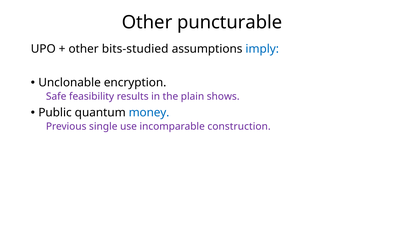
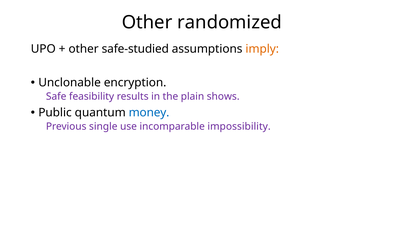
puncturable: puncturable -> randomized
bits-studied: bits-studied -> safe-studied
imply colour: blue -> orange
construction: construction -> impossibility
